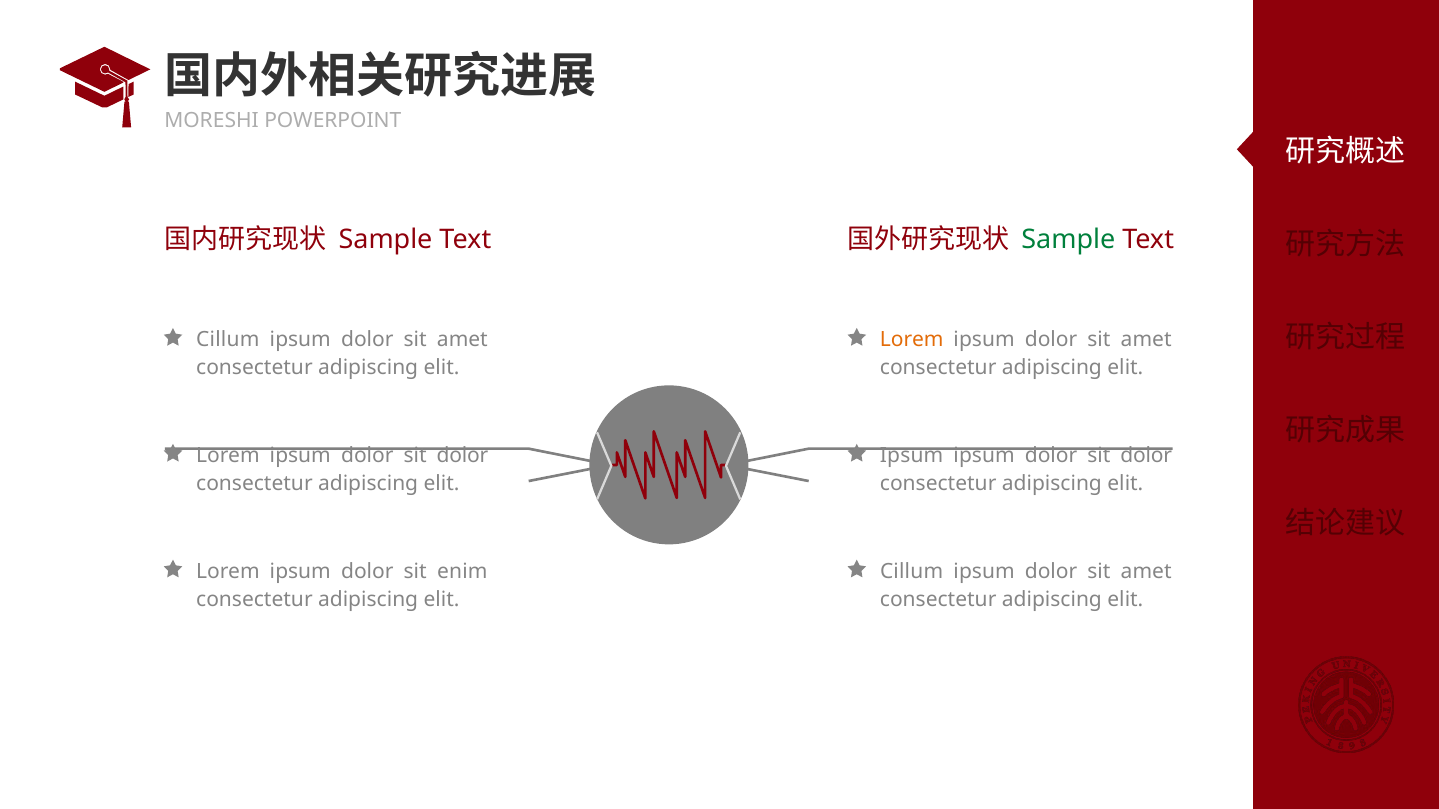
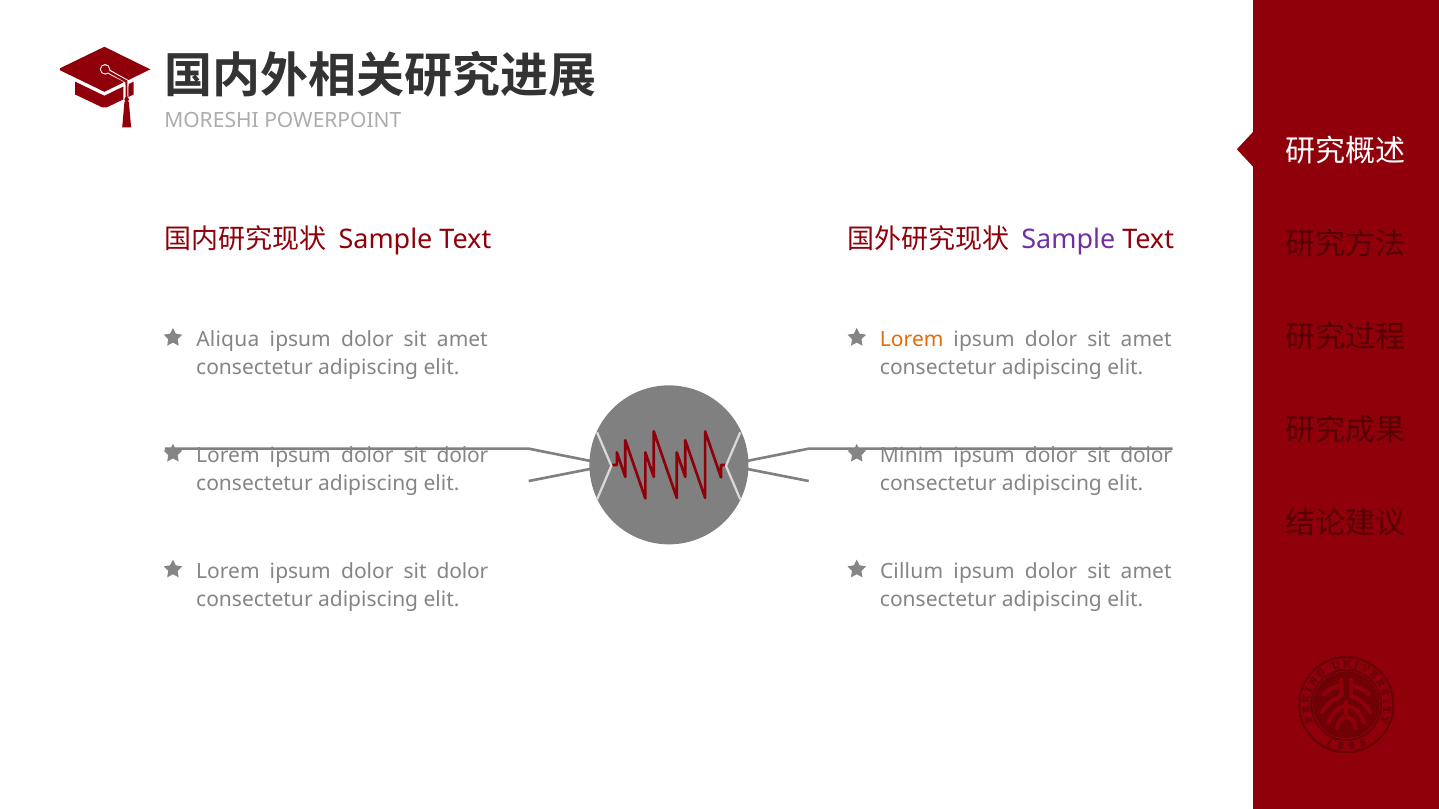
Sample at (1068, 239) colour: green -> purple
Cillum at (228, 340): Cillum -> Aliqua
Ipsum at (912, 456): Ipsum -> Minim
enim at (462, 572): enim -> dolor
